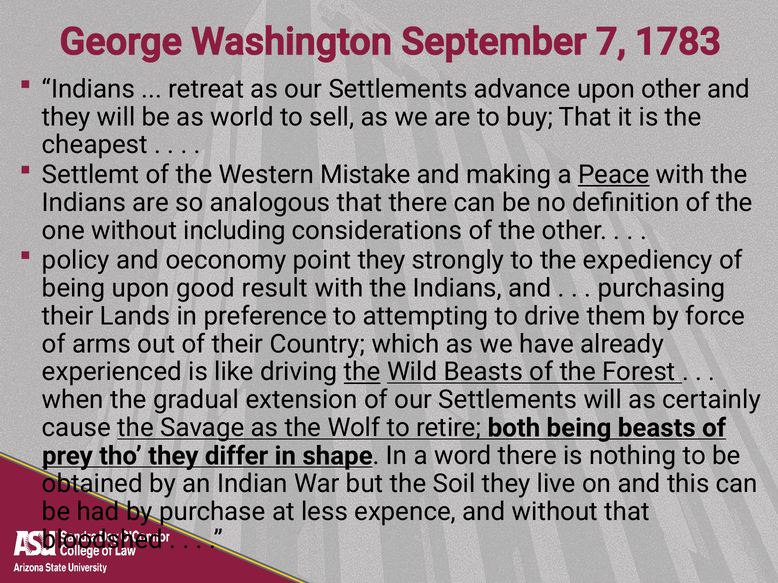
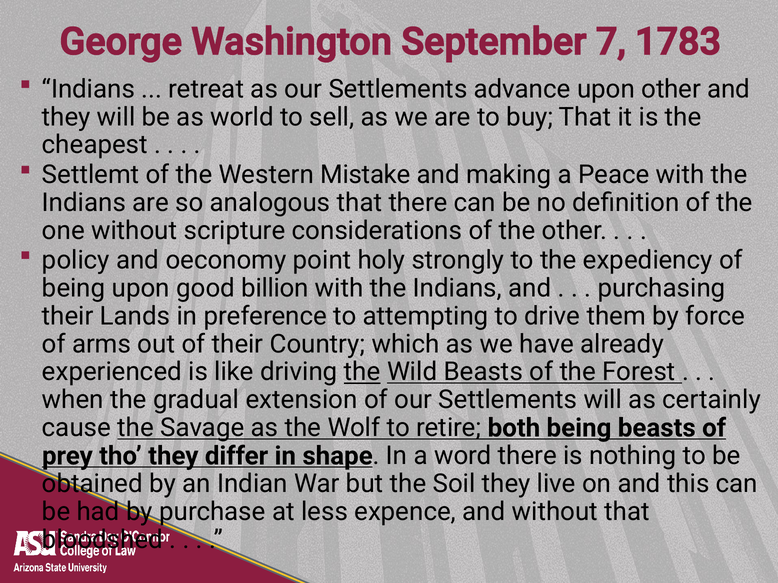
Peace underline: present -> none
including: including -> scripture
point they: they -> holy
result: result -> billion
